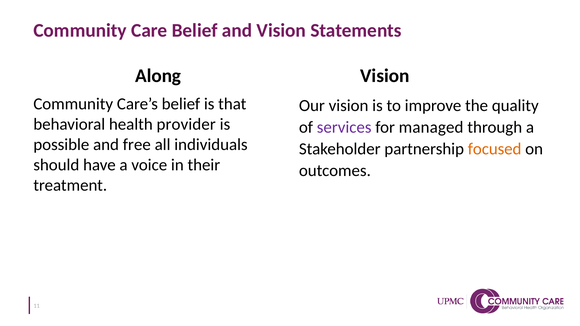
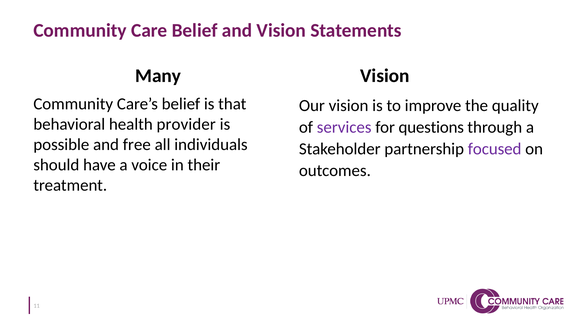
Along: Along -> Many
managed: managed -> questions
focused colour: orange -> purple
